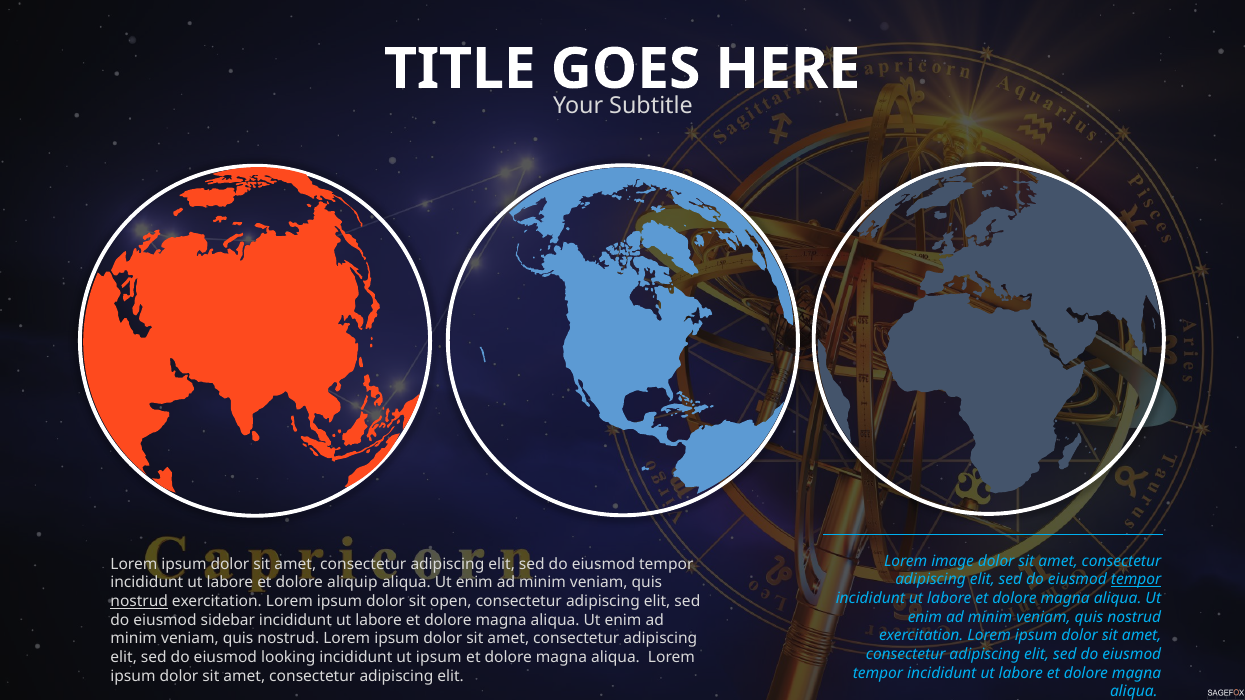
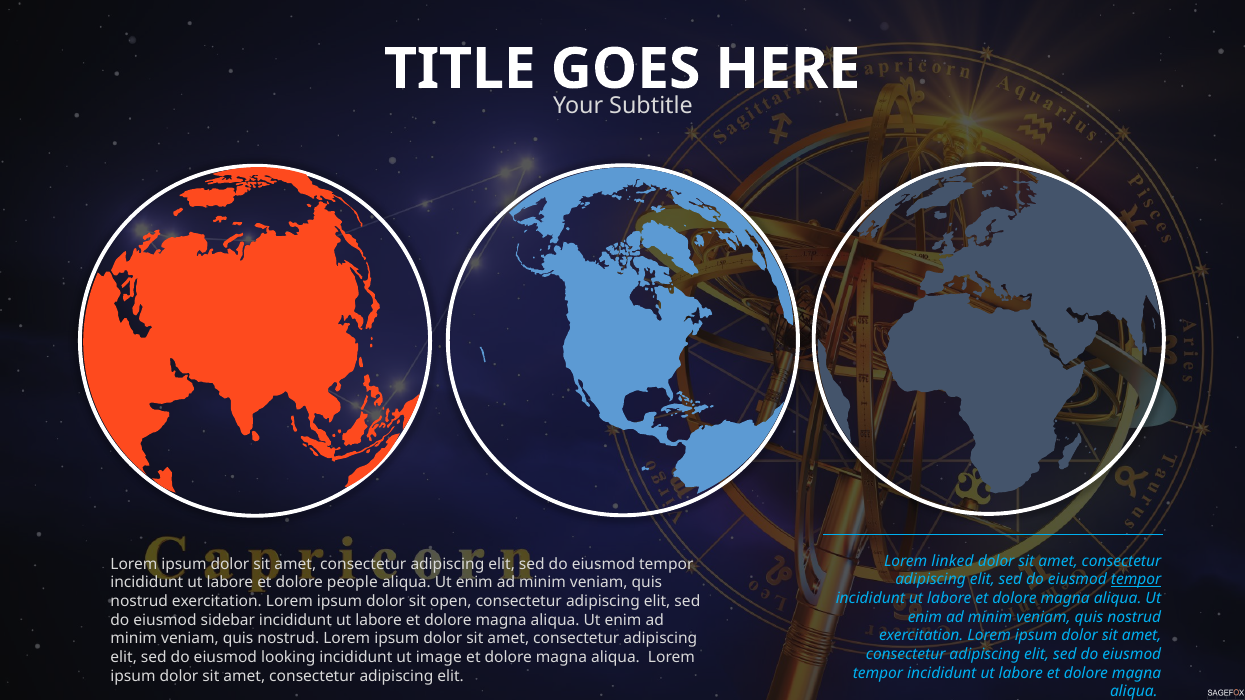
image: image -> linked
aliquip: aliquip -> people
nostrud at (139, 602) underline: present -> none
ut ipsum: ipsum -> image
